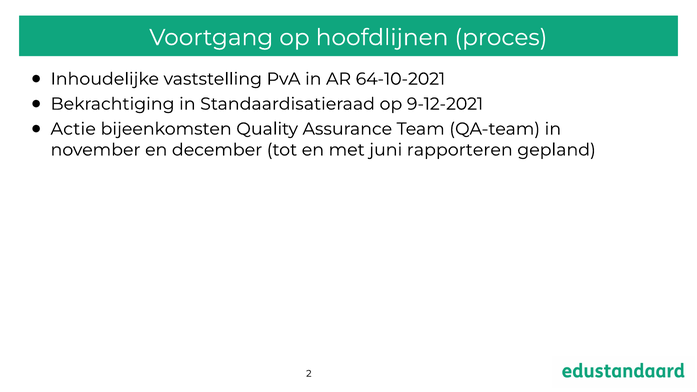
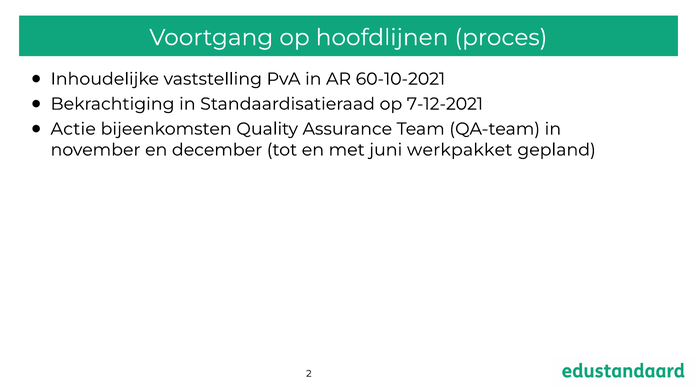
64-10-2021: 64-10-2021 -> 60-10-2021
9-12-2021: 9-12-2021 -> 7-12-2021
rapporteren: rapporteren -> werkpakket
